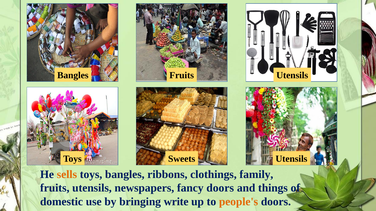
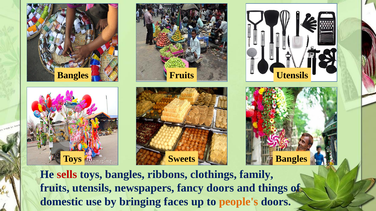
Sweets Utensils: Utensils -> Bangles
sells colour: orange -> red
write: write -> faces
